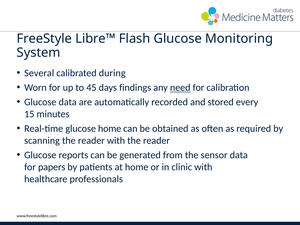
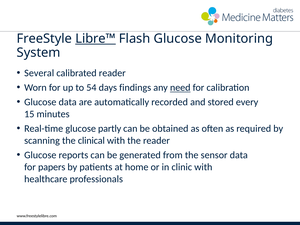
Libre™ underline: none -> present
calibrated during: during -> reader
45: 45 -> 54
glucose home: home -> partly
scanning the reader: reader -> clinical
